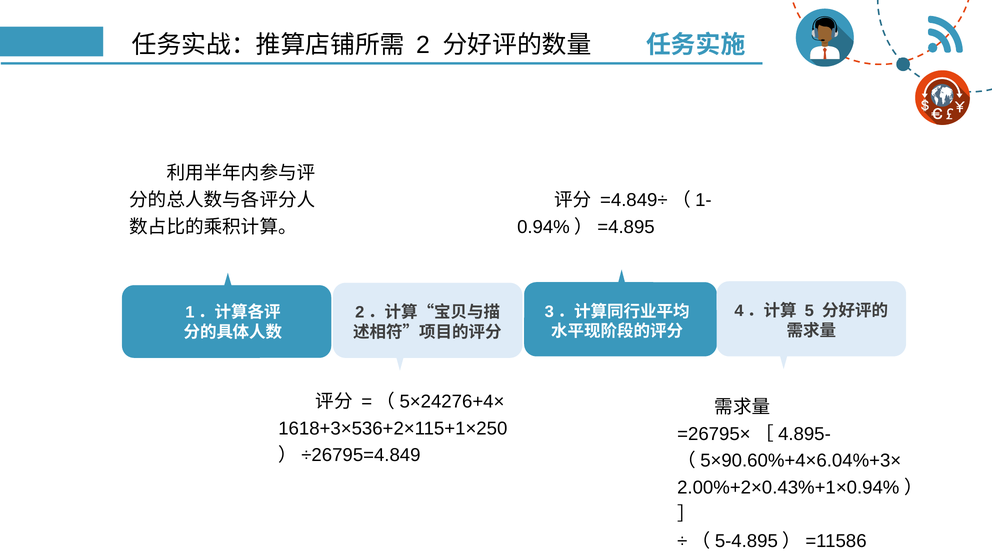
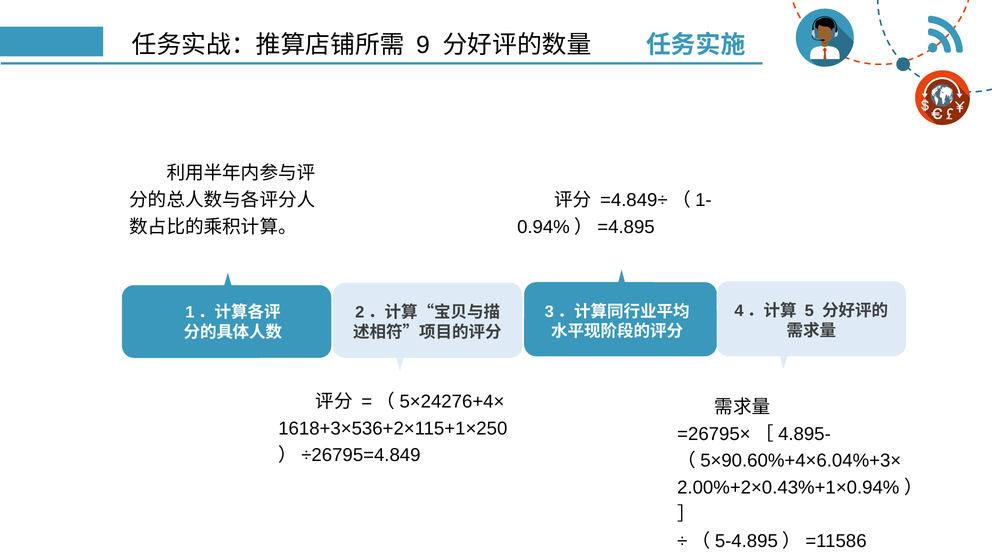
2: 2 -> 9
